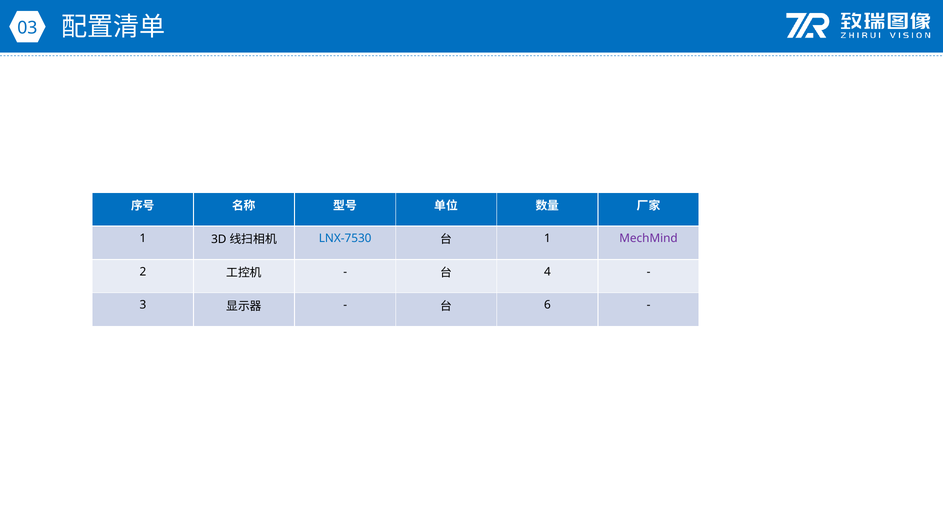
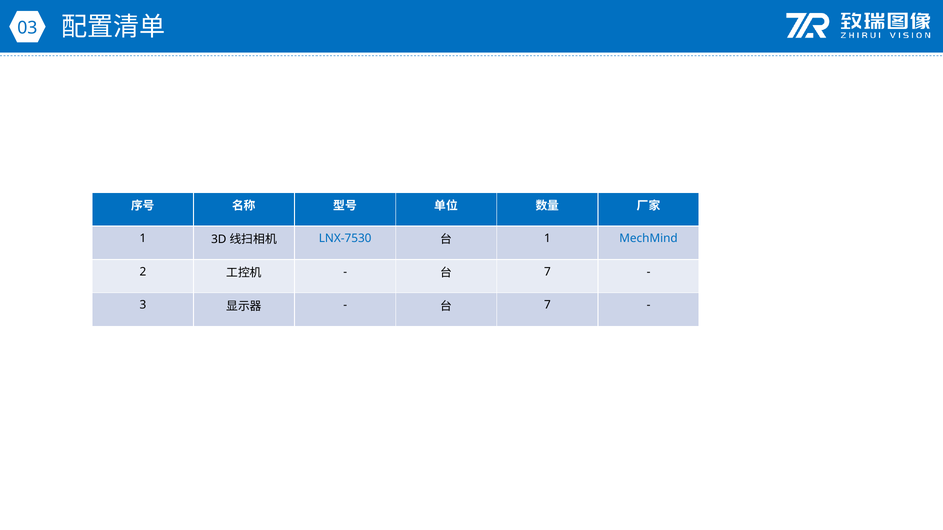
MechMind colour: purple -> blue
4 at (547, 272): 4 -> 7
6 at (547, 305): 6 -> 7
